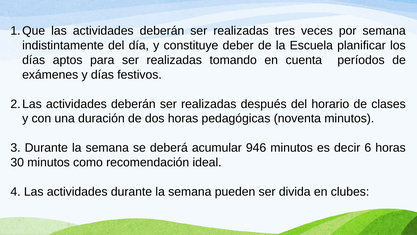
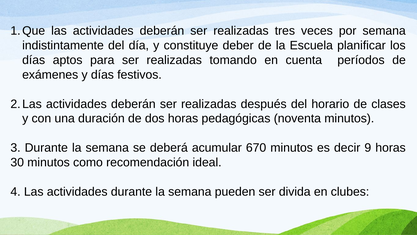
946: 946 -> 670
6: 6 -> 9
